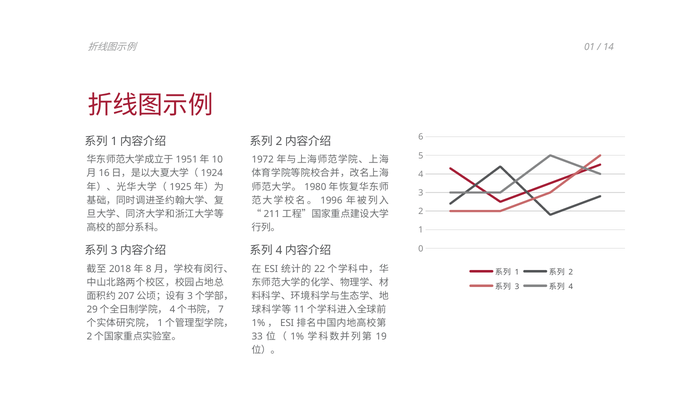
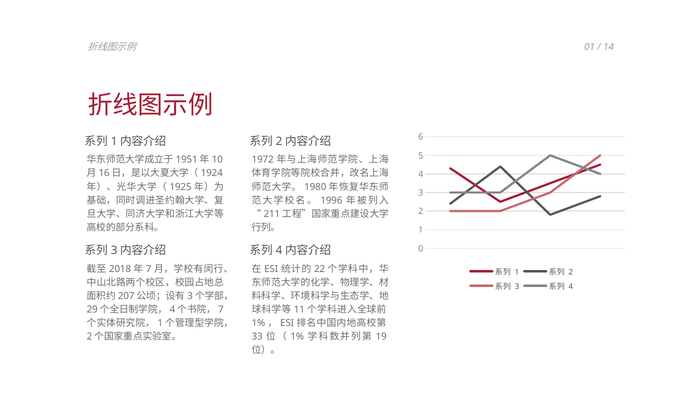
8: 8 -> 7
